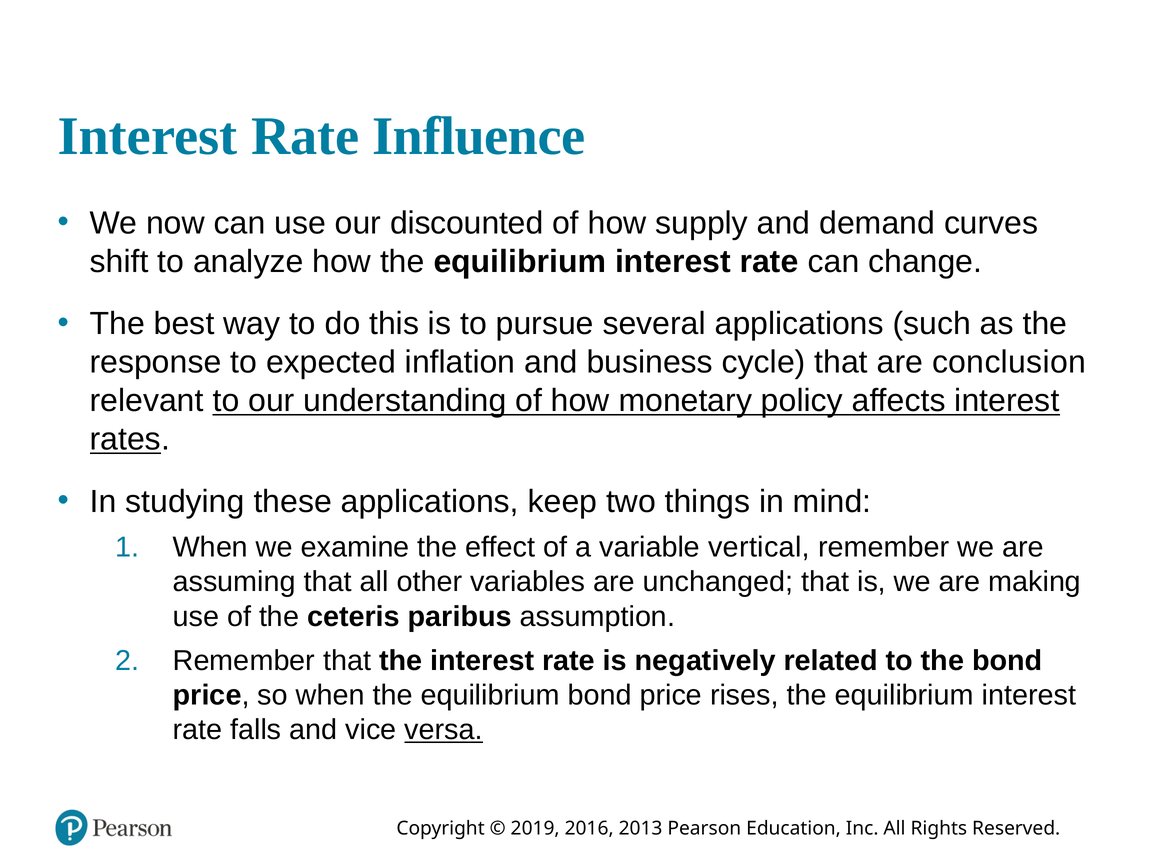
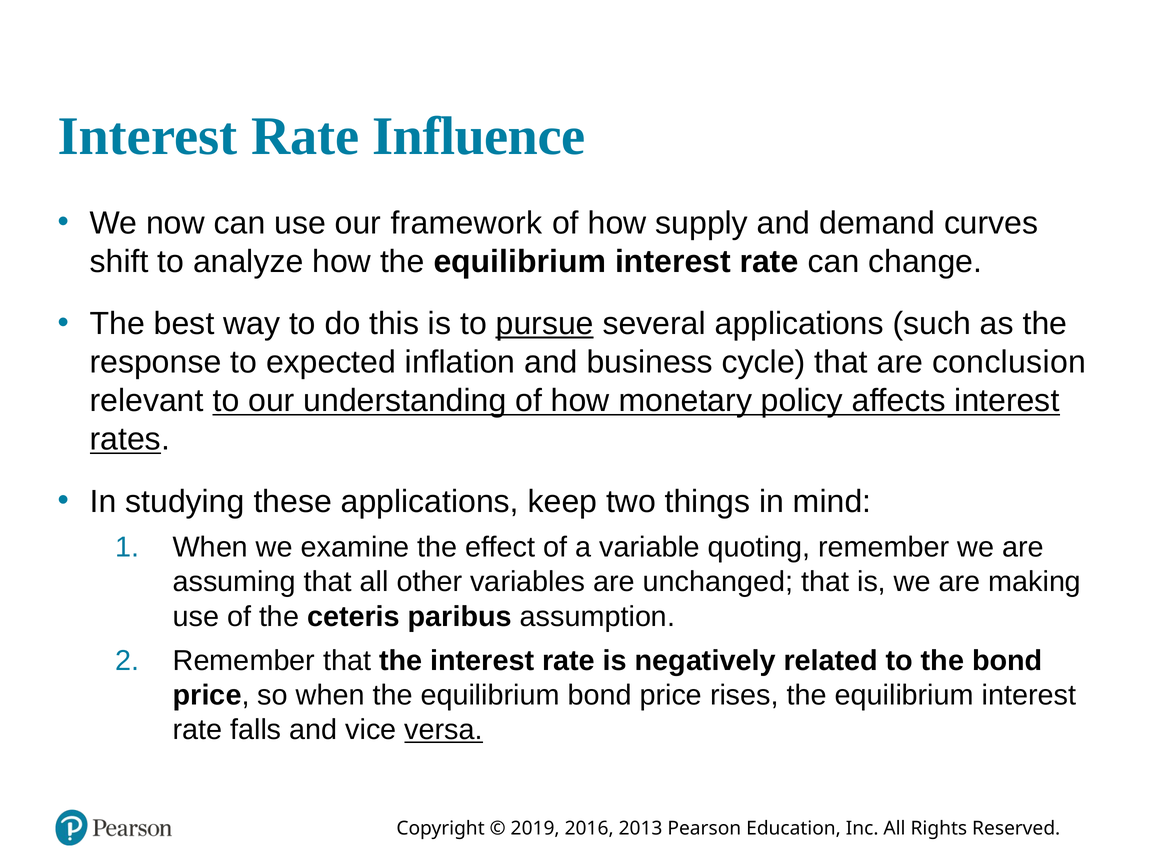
discounted: discounted -> framework
pursue underline: none -> present
vertical: vertical -> quoting
